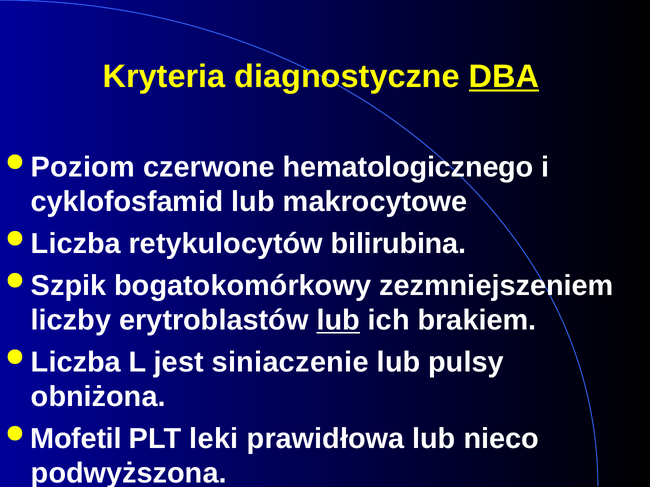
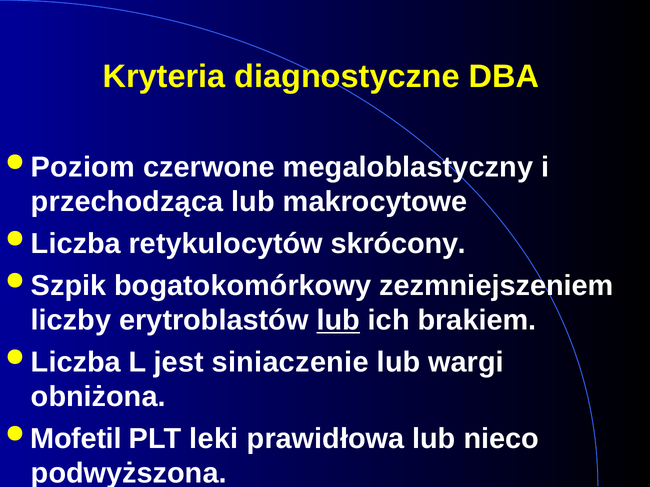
DBA underline: present -> none
hematologicznego: hematologicznego -> megaloblastyczny
cyklofosfamid: cyklofosfamid -> przechodząca
bilirubina: bilirubina -> skrócony
pulsy: pulsy -> wargi
